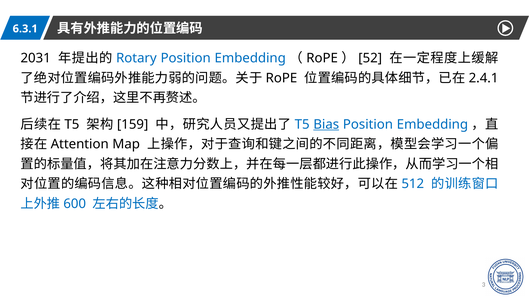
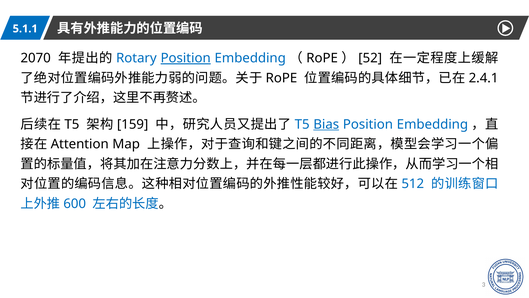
6.3.1: 6.3.1 -> 5.1.1
2031: 2031 -> 2070
Position at (186, 58) underline: none -> present
